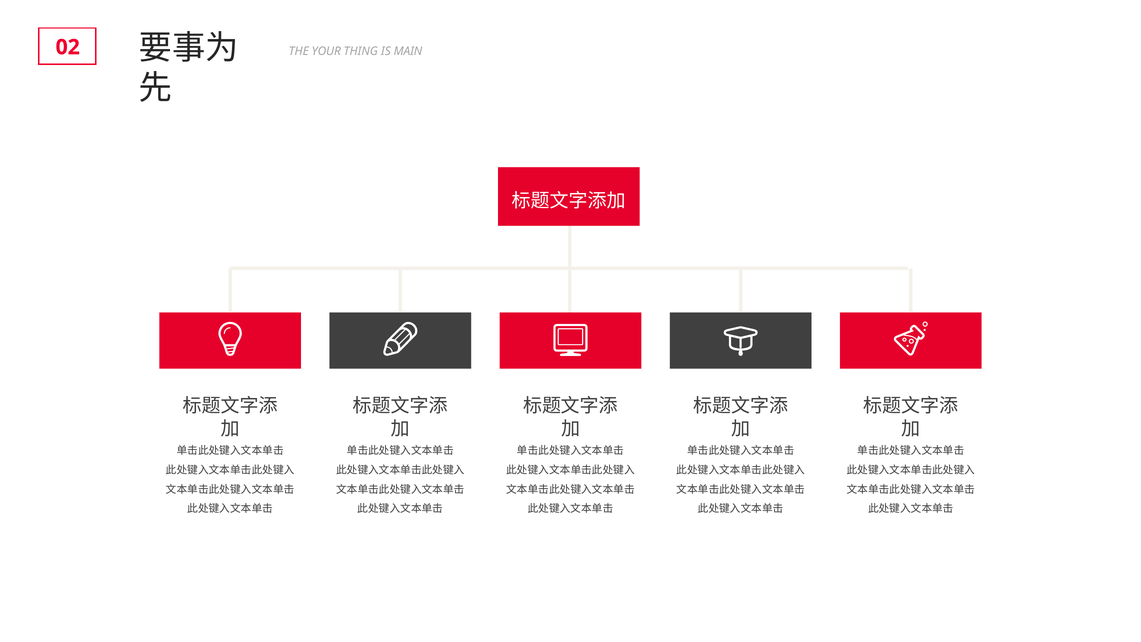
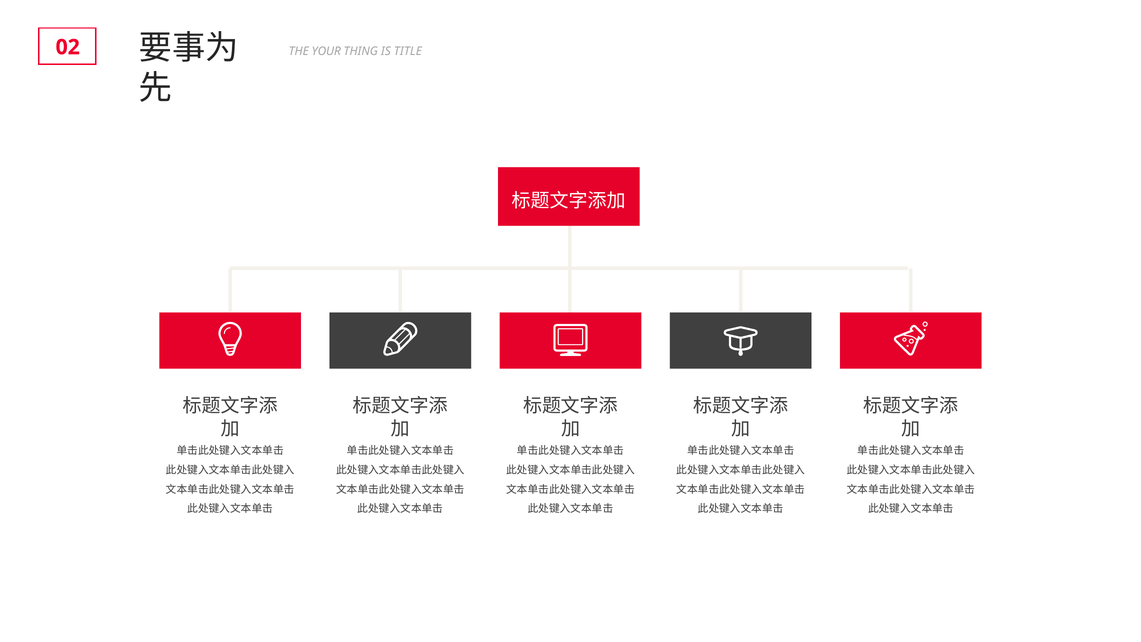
MAIN: MAIN -> TITLE
